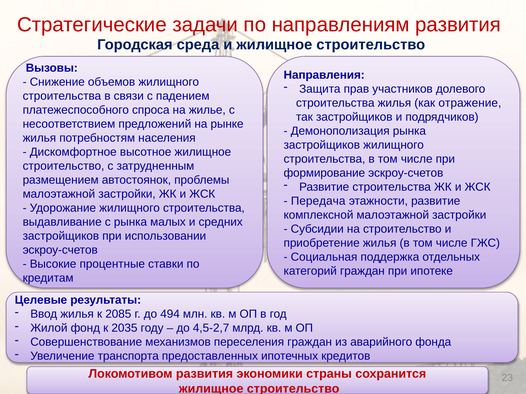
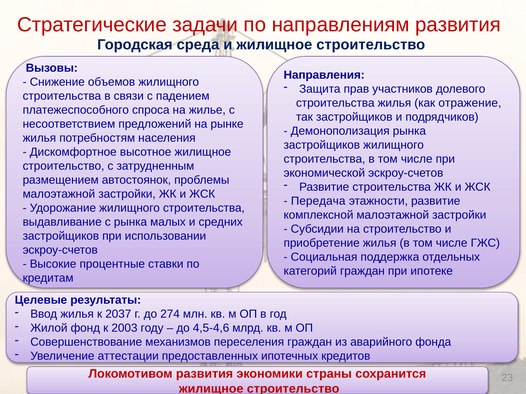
формирование: формирование -> экономической
2085: 2085 -> 2037
494: 494 -> 274
2035: 2035 -> 2003
4,5-2,7: 4,5-2,7 -> 4,5-4,6
транспорта: транспорта -> аттестации
